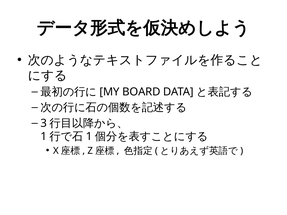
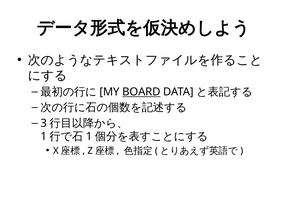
BOARD underline: none -> present
